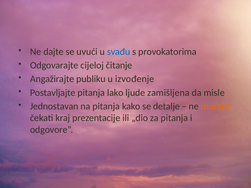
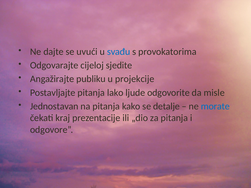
čitanje: čitanje -> sjedite
izvođenje: izvođenje -> projekcije
zamišljena: zamišljena -> odgovorite
morate colour: orange -> blue
